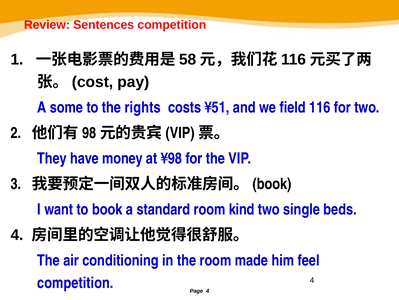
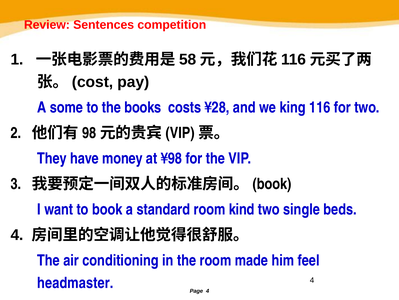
rights: rights -> books
¥51: ¥51 -> ¥28
field: field -> king
competition at (75, 282): competition -> headmaster
